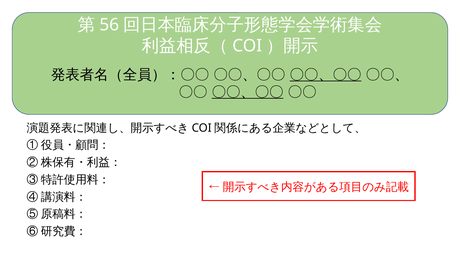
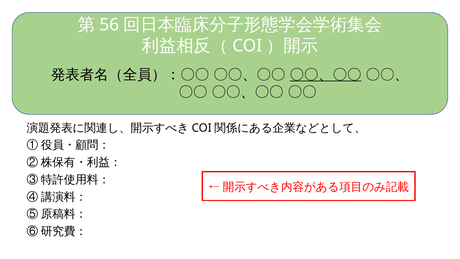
〇〇、〇〇 at (248, 92) underline: present -> none
